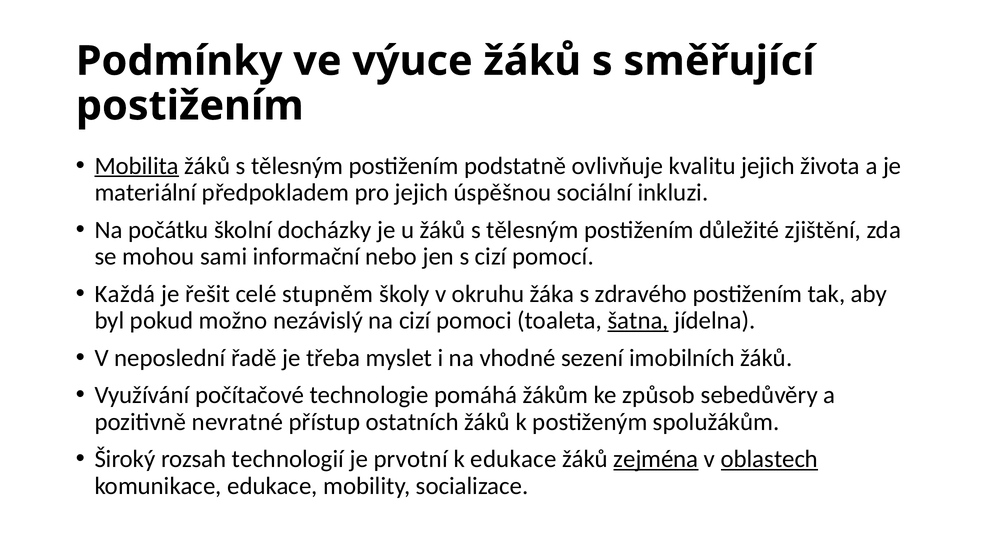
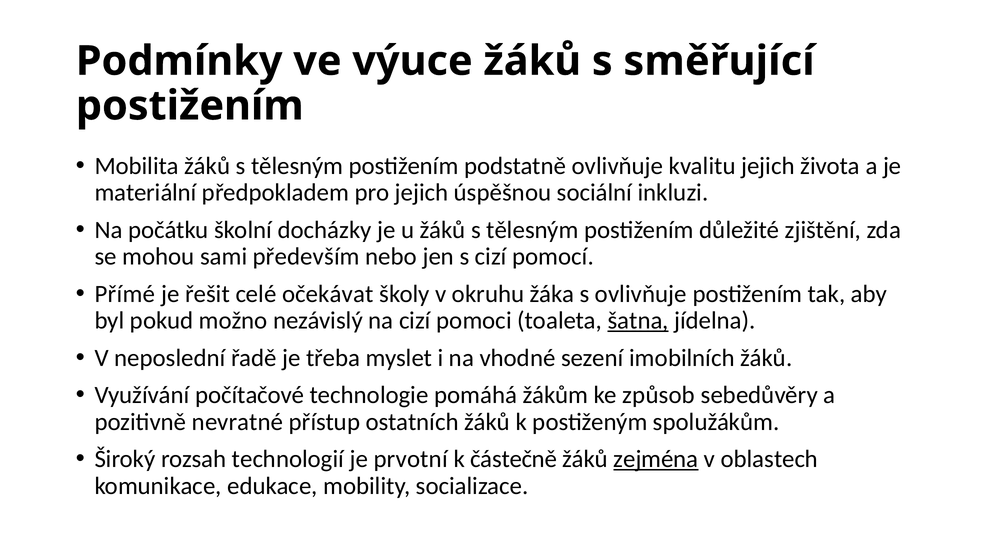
Mobilita underline: present -> none
informační: informační -> především
Každá: Každá -> Přímé
stupněm: stupněm -> očekávat
s zdravého: zdravého -> ovlivňuje
k edukace: edukace -> částečně
oblastech underline: present -> none
